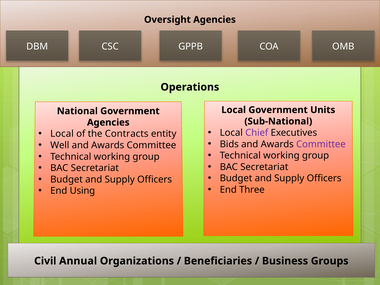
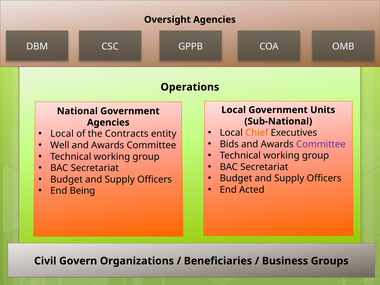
Chief colour: purple -> orange
Three: Three -> Acted
Using: Using -> Being
Annual: Annual -> Govern
